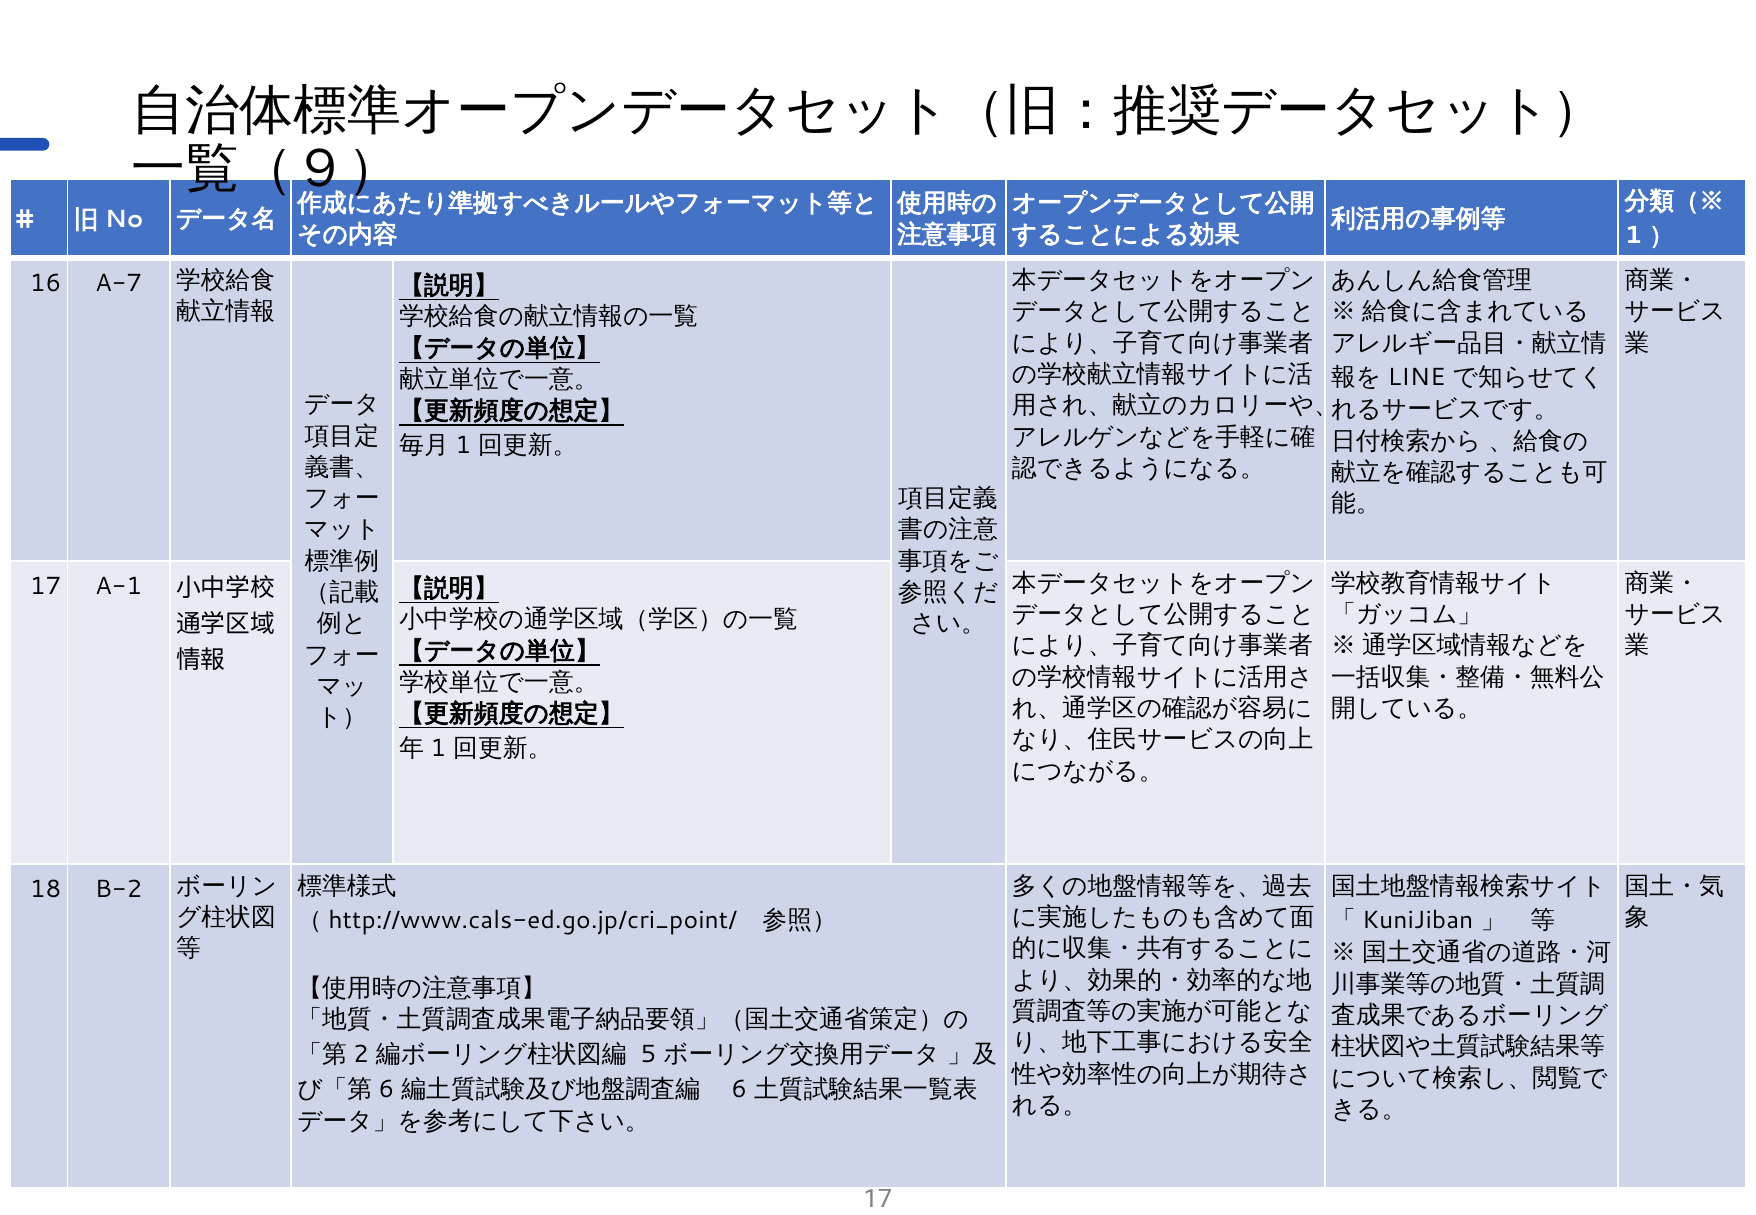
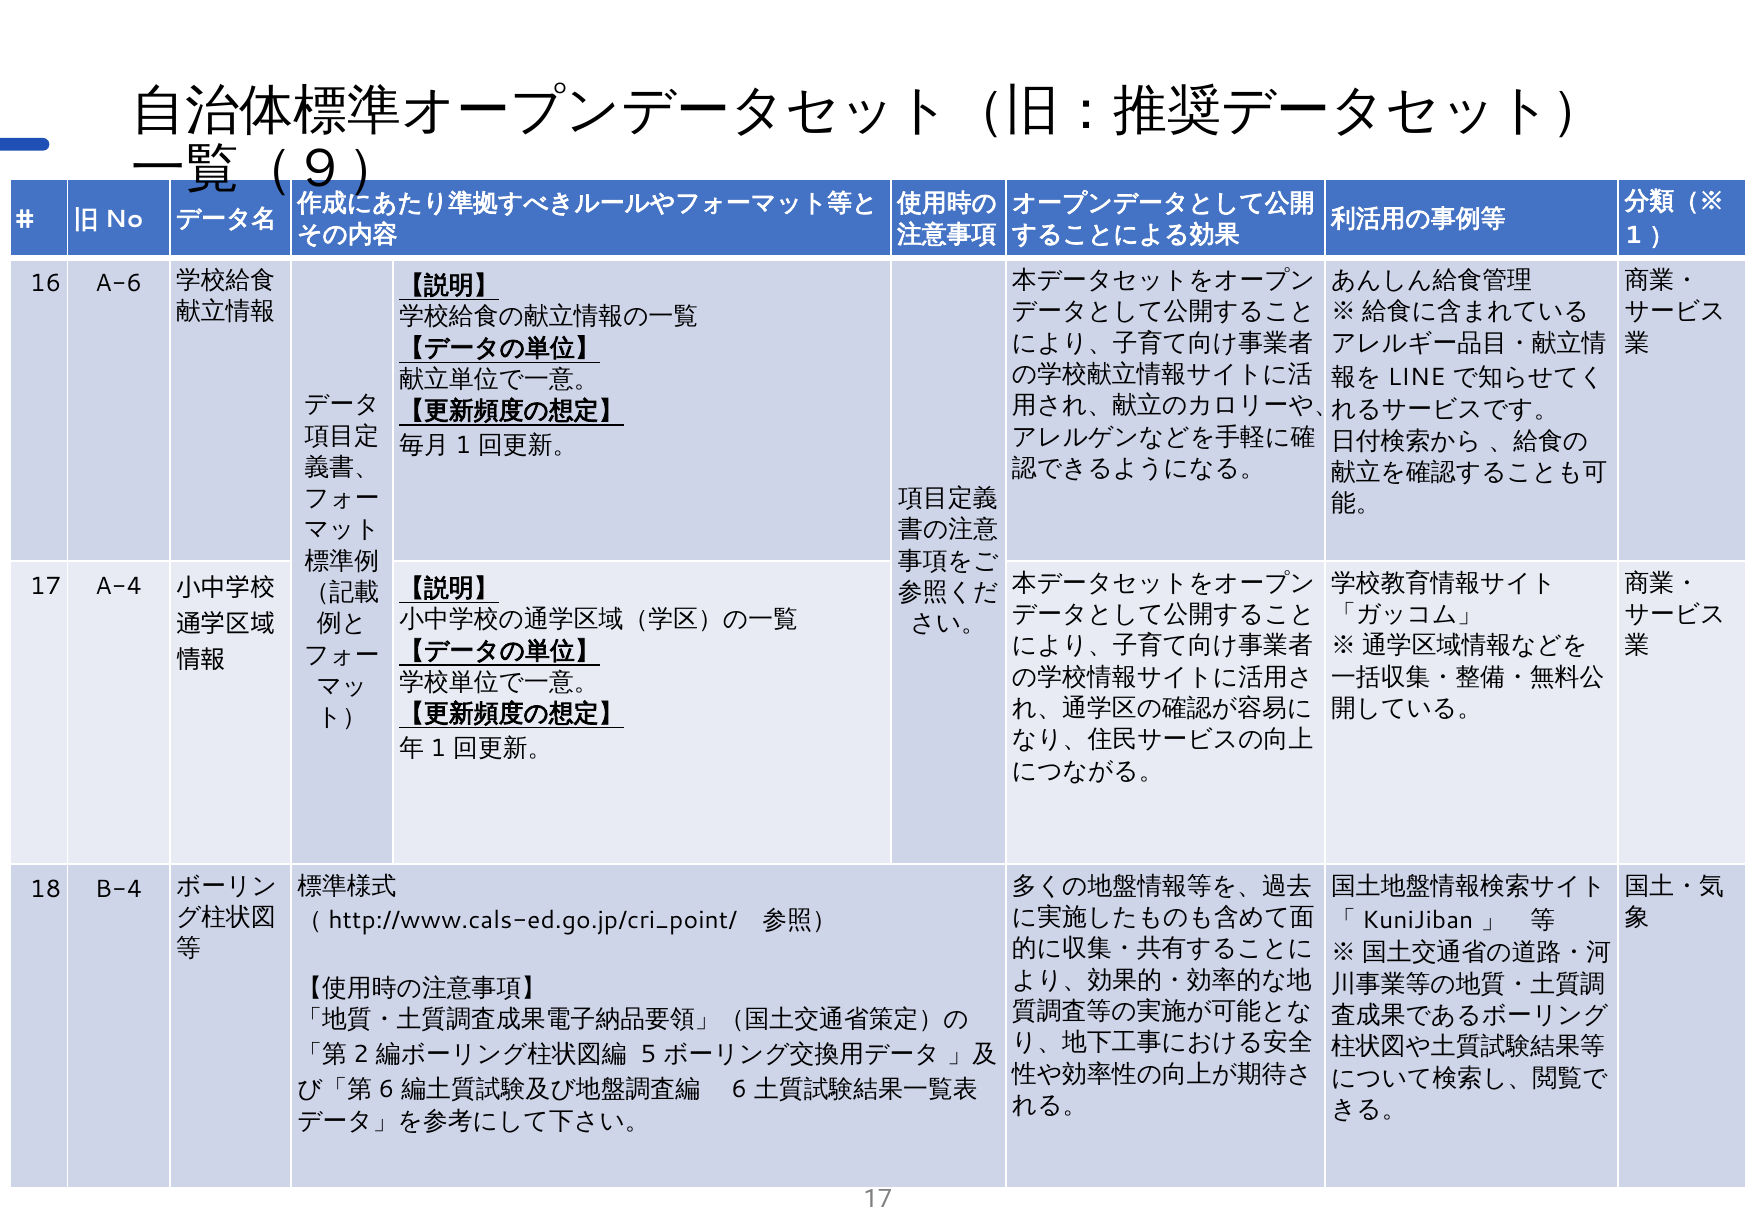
A-7: A-7 -> A-6
A-1: A-1 -> A-4
B-2: B-2 -> B-4
